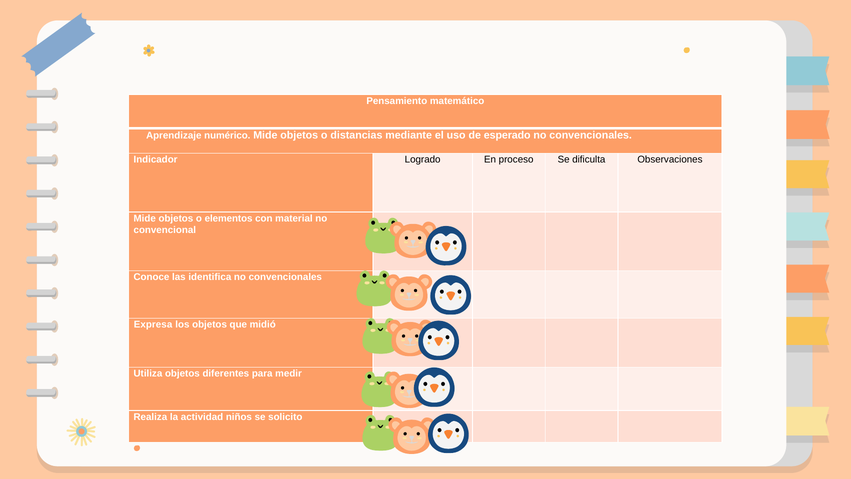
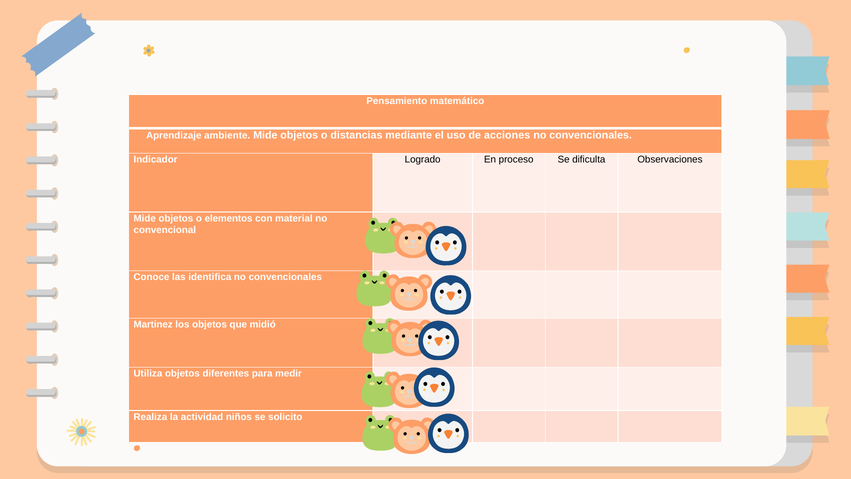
numérico: numérico -> ambiente
esperado: esperado -> acciones
Expresa: Expresa -> Martinez
